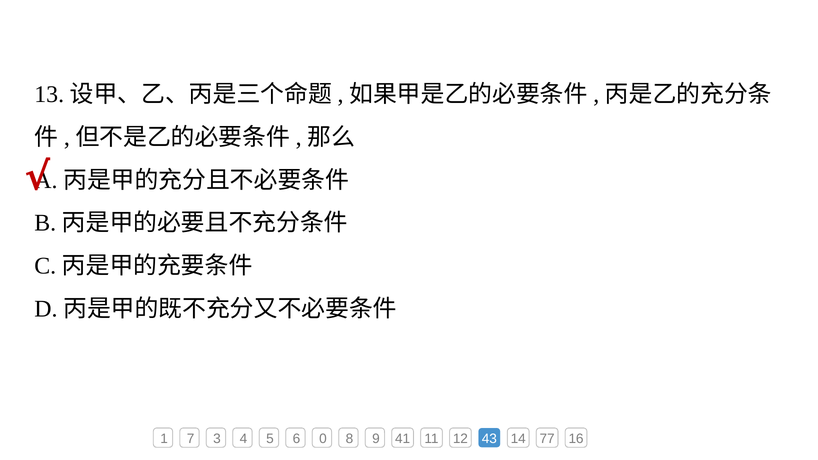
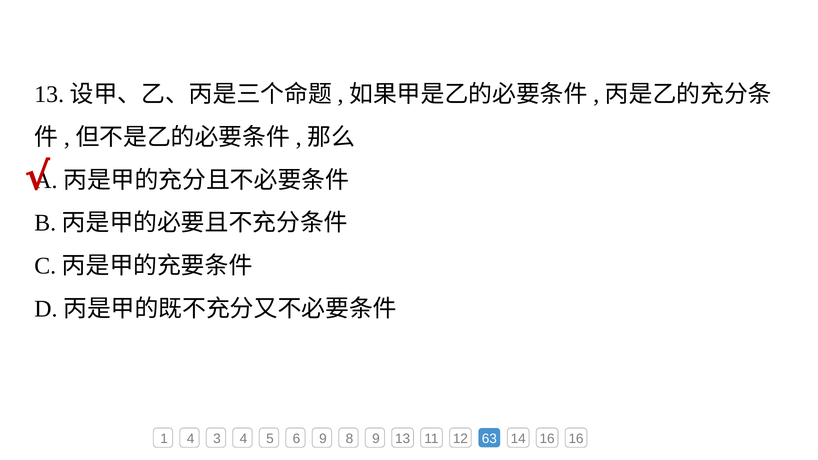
1 7: 7 -> 4
6 0: 0 -> 9
9 41: 41 -> 13
43: 43 -> 63
14 77: 77 -> 16
